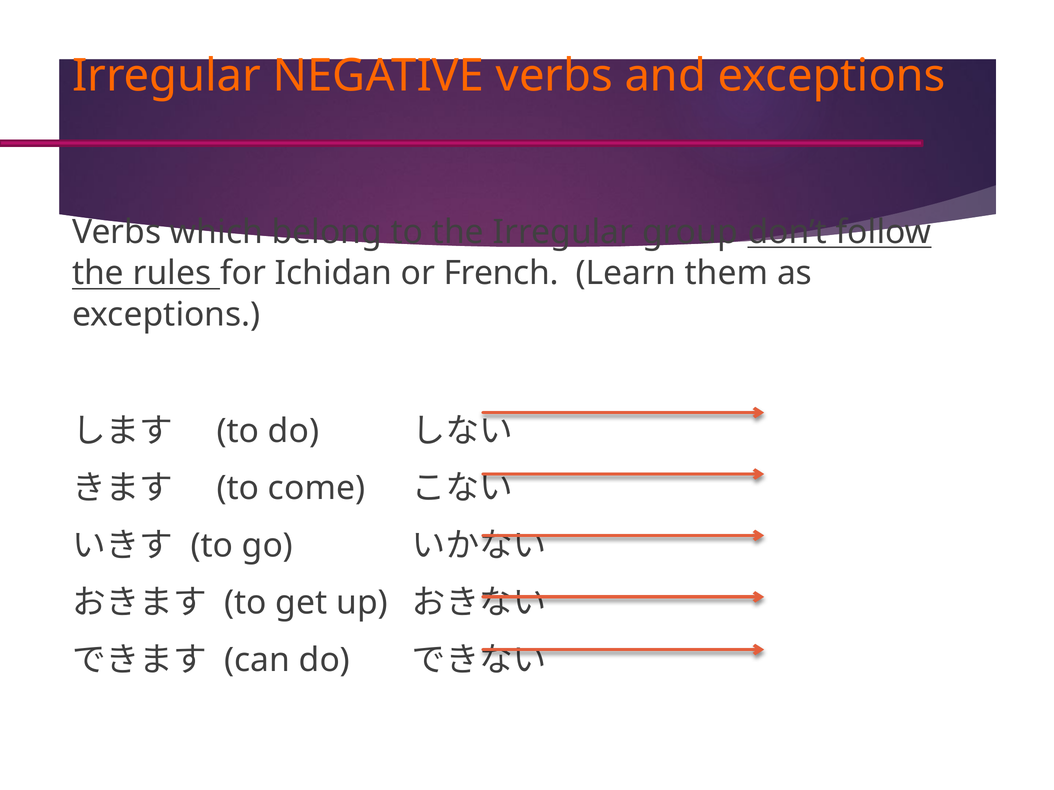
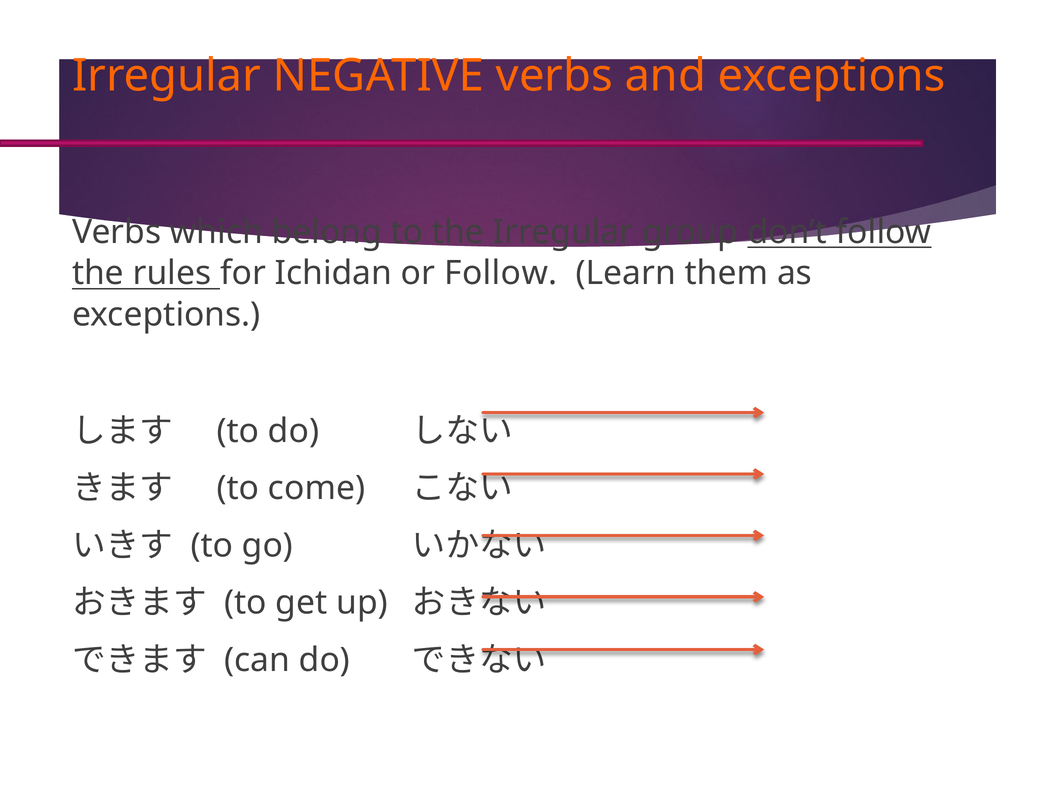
or French: French -> Follow
